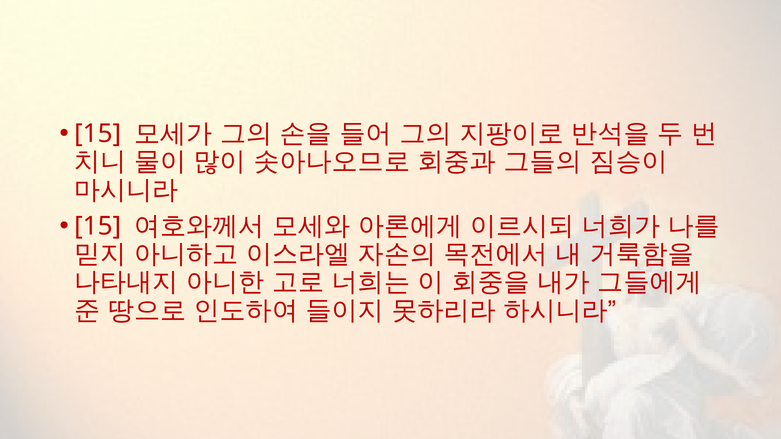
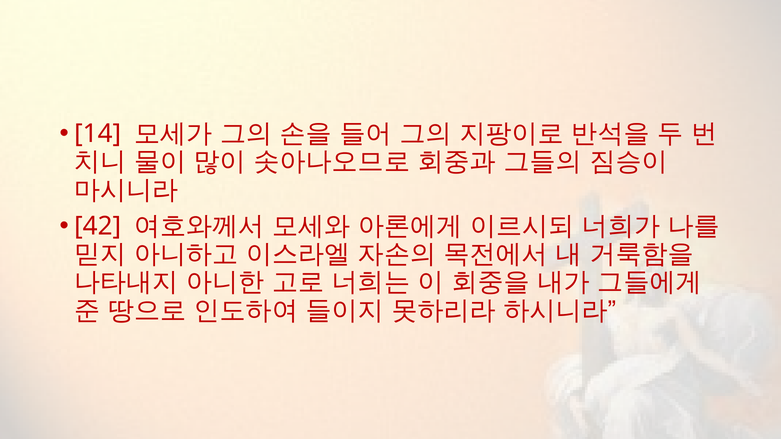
15 at (98, 134): 15 -> 14
15 at (98, 226): 15 -> 42
